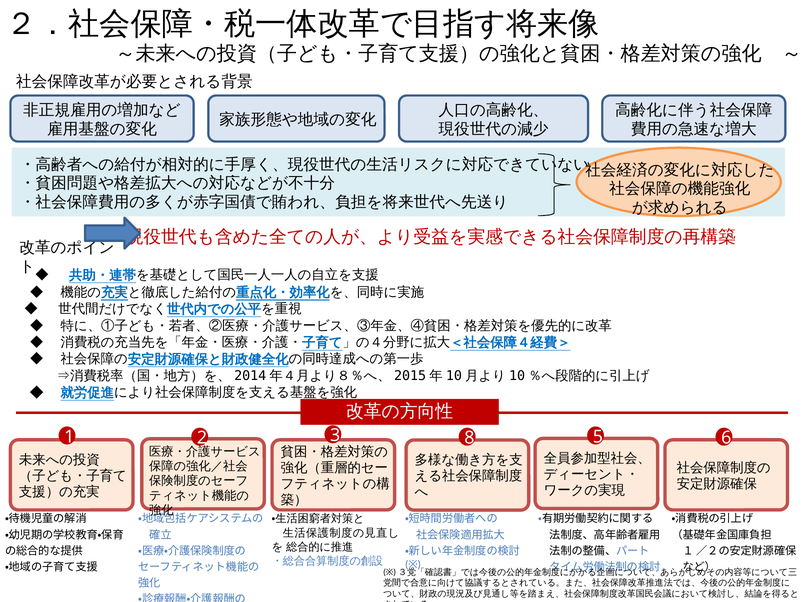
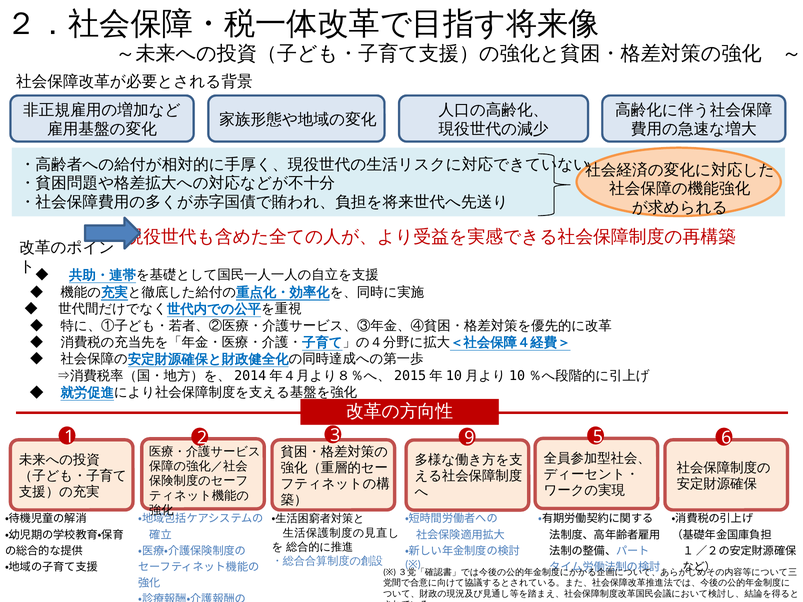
8: 8 -> 9
